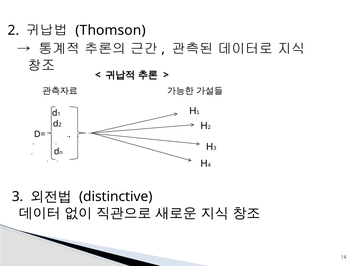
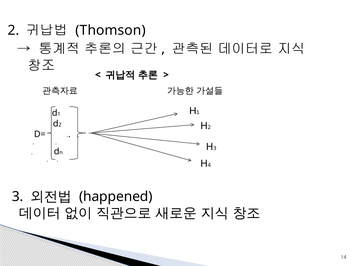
distinctive: distinctive -> happened
